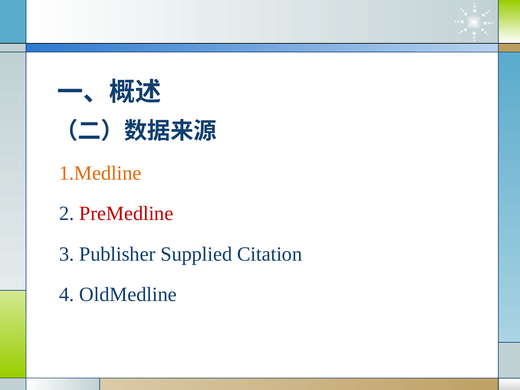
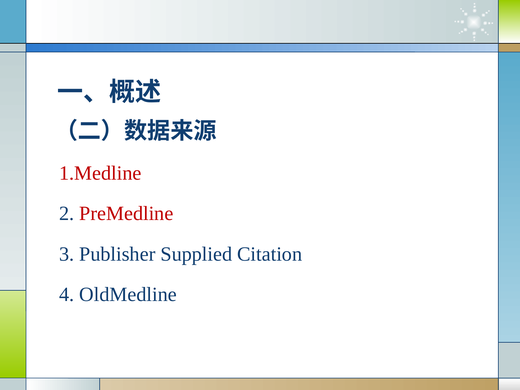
1.Medline colour: orange -> red
